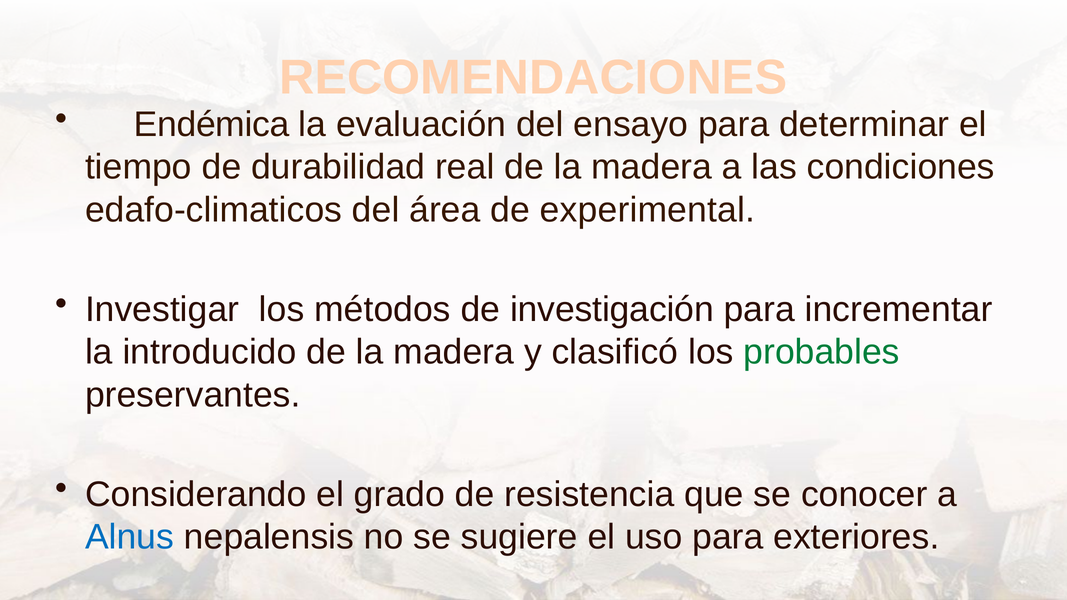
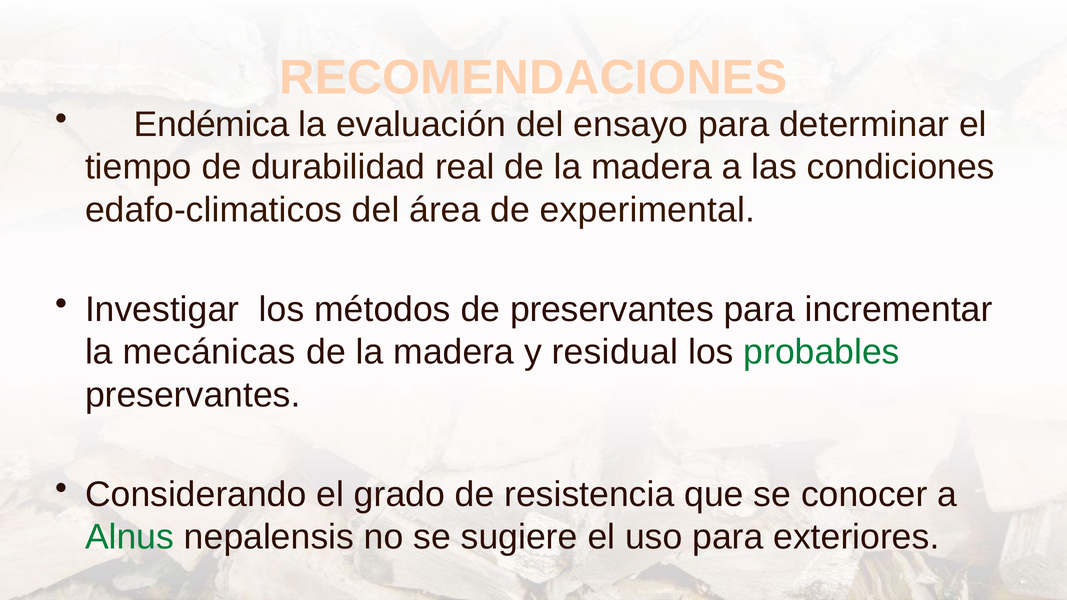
de investigación: investigación -> preservantes
introducido: introducido -> mecánicas
clasificó: clasificó -> residual
Alnus colour: blue -> green
